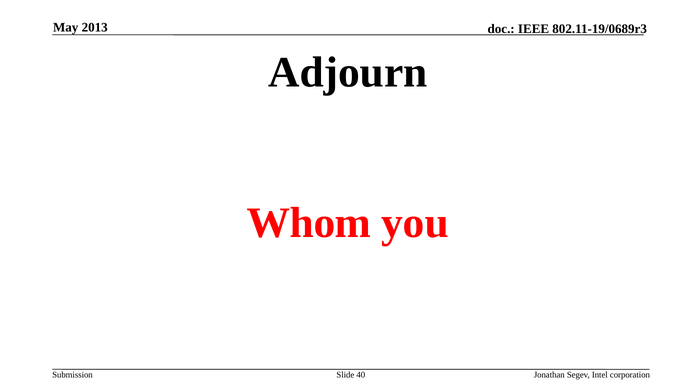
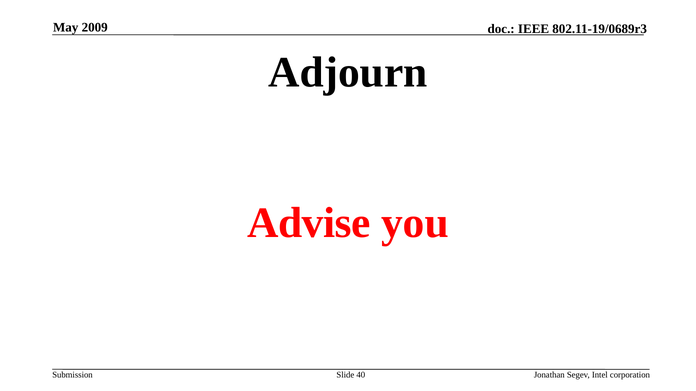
2013: 2013 -> 2009
Whom: Whom -> Advise
